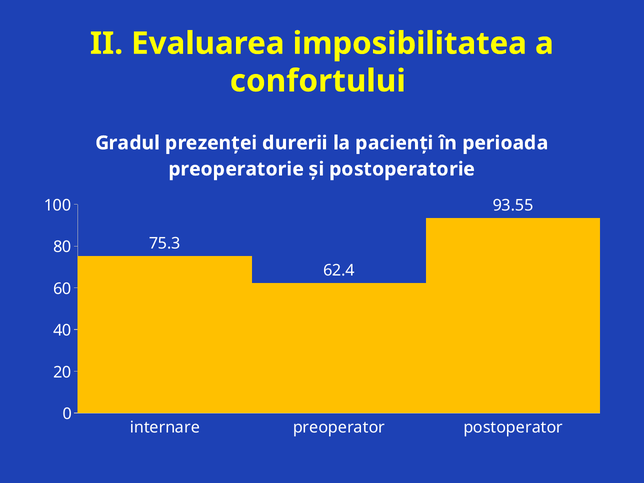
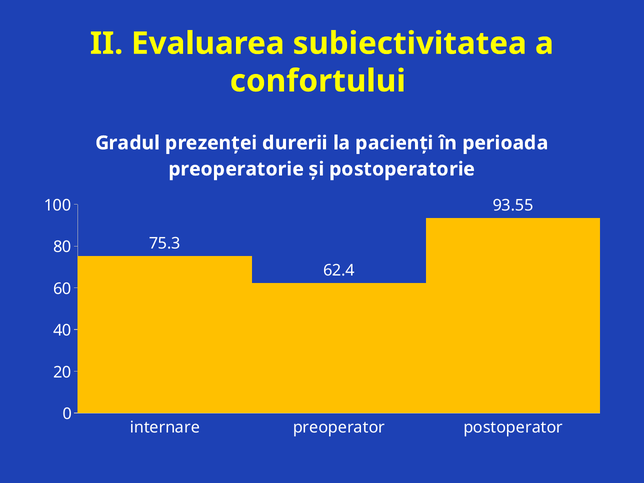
imposibilitatea: imposibilitatea -> subiectivitatea
